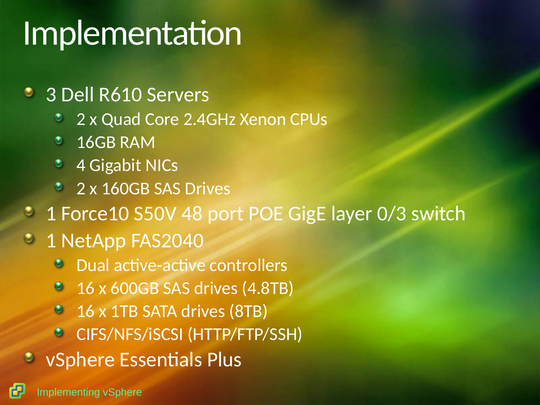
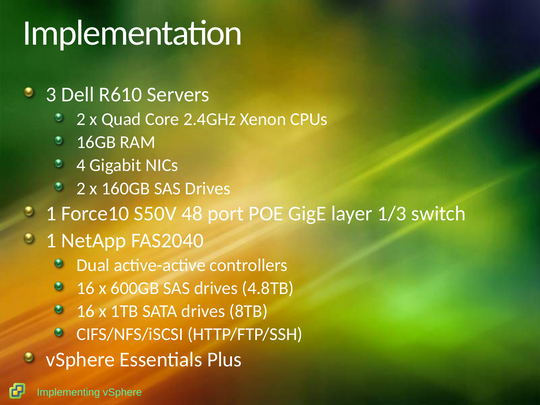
0/3: 0/3 -> 1/3
